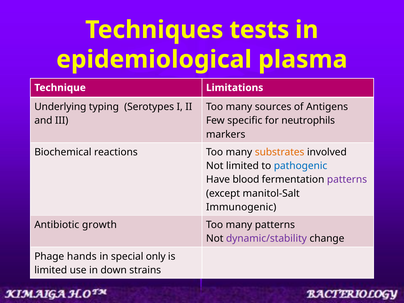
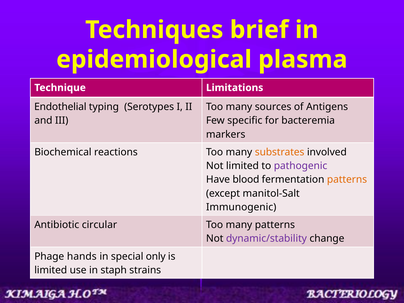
tests: tests -> brief
Underlying: Underlying -> Endothelial
neutrophils: neutrophils -> bacteremia
pathogenic colour: blue -> purple
patterns at (347, 180) colour: purple -> orange
growth: growth -> circular
down: down -> staph
